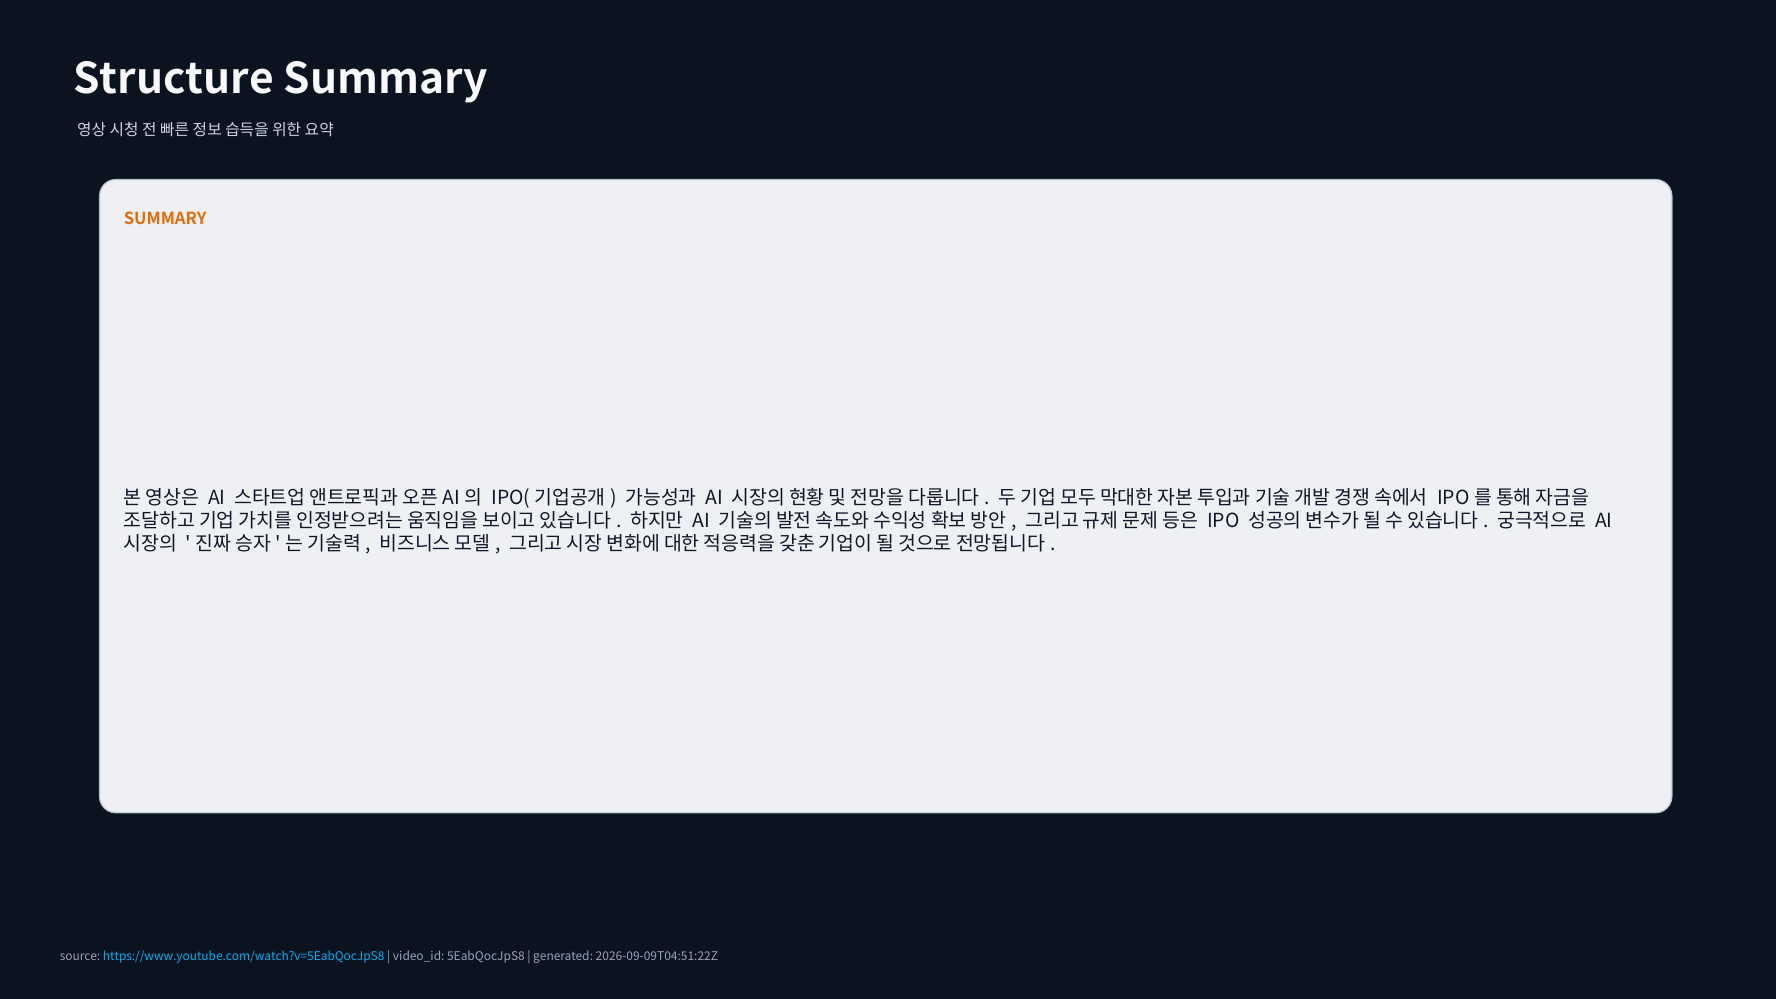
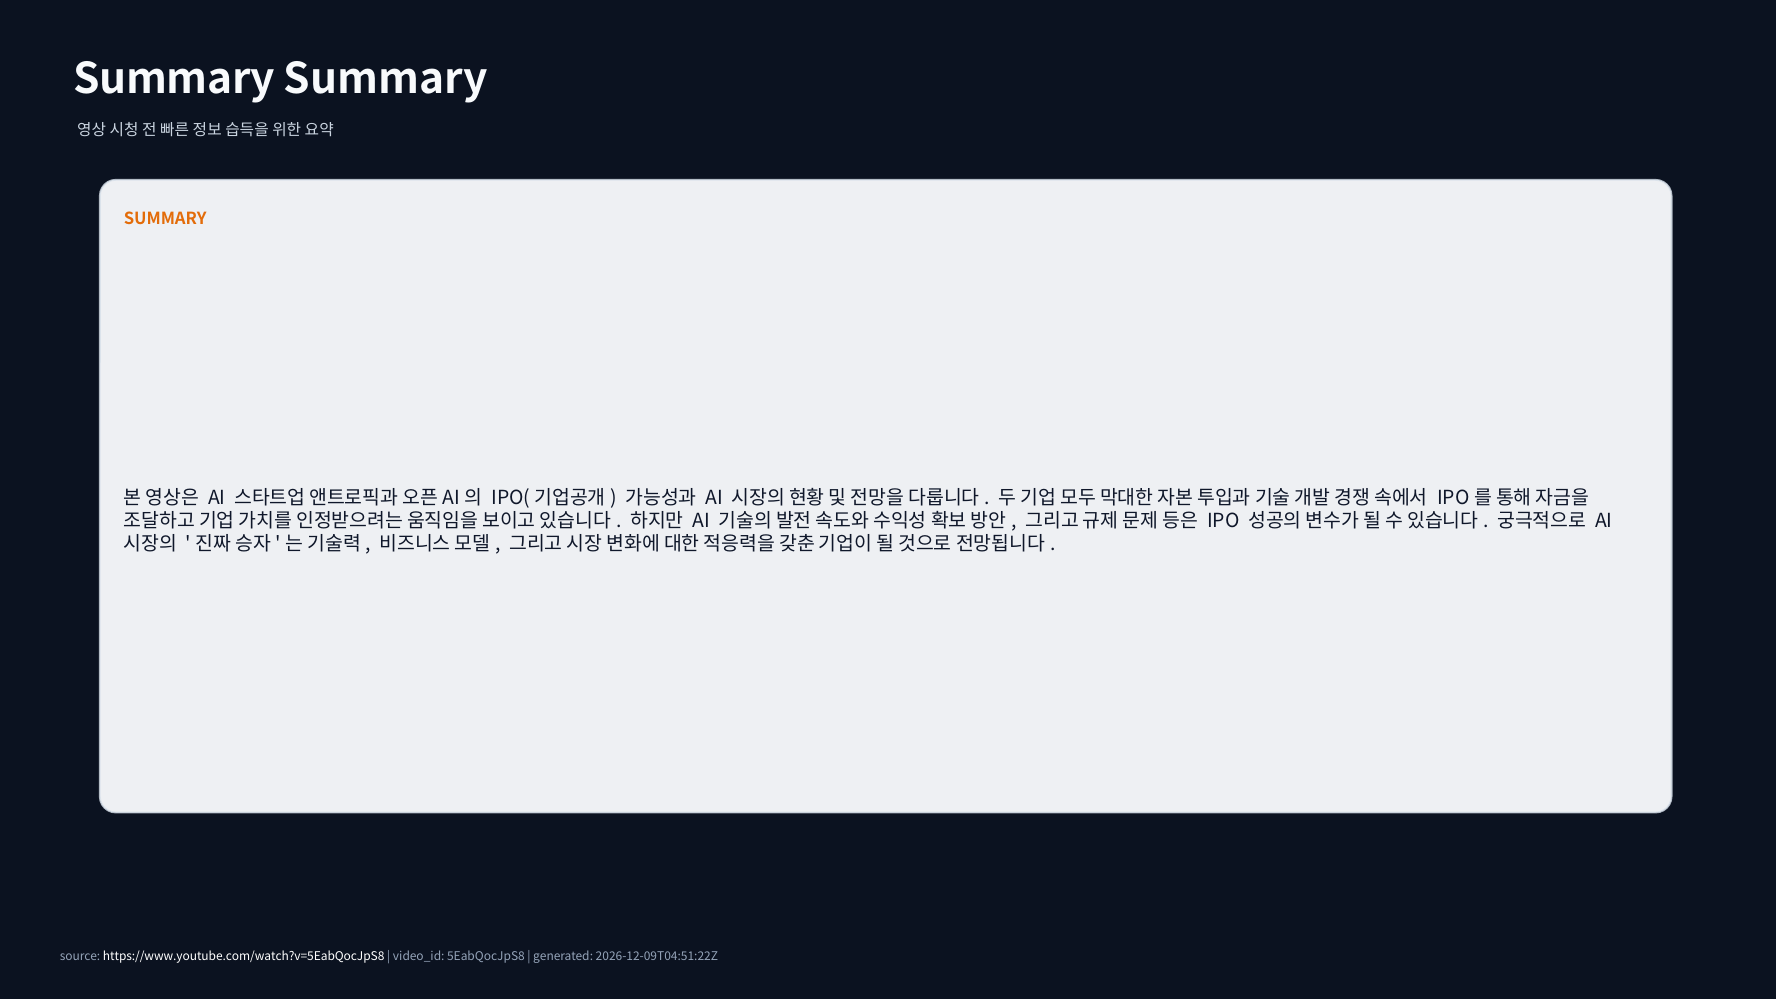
Structure at (174, 80): Structure -> Summary
https://www.youtube.com/watch?v=5EabQocJpS8 colour: light blue -> white
2026-09-09T04:51:22Z: 2026-09-09T04:51:22Z -> 2026-12-09T04:51:22Z
